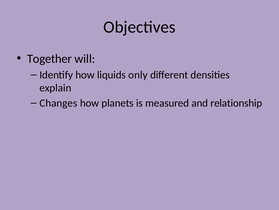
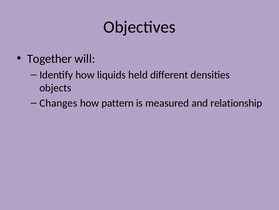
only: only -> held
explain: explain -> objects
planets: planets -> pattern
